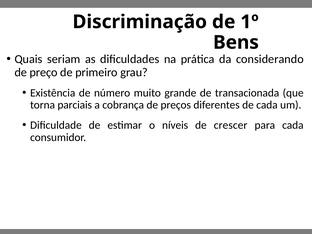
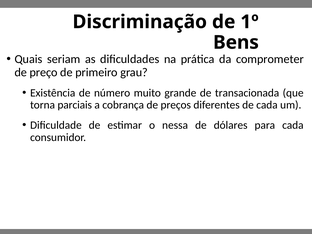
considerando: considerando -> comprometer
níveis: níveis -> nessa
crescer: crescer -> dólares
